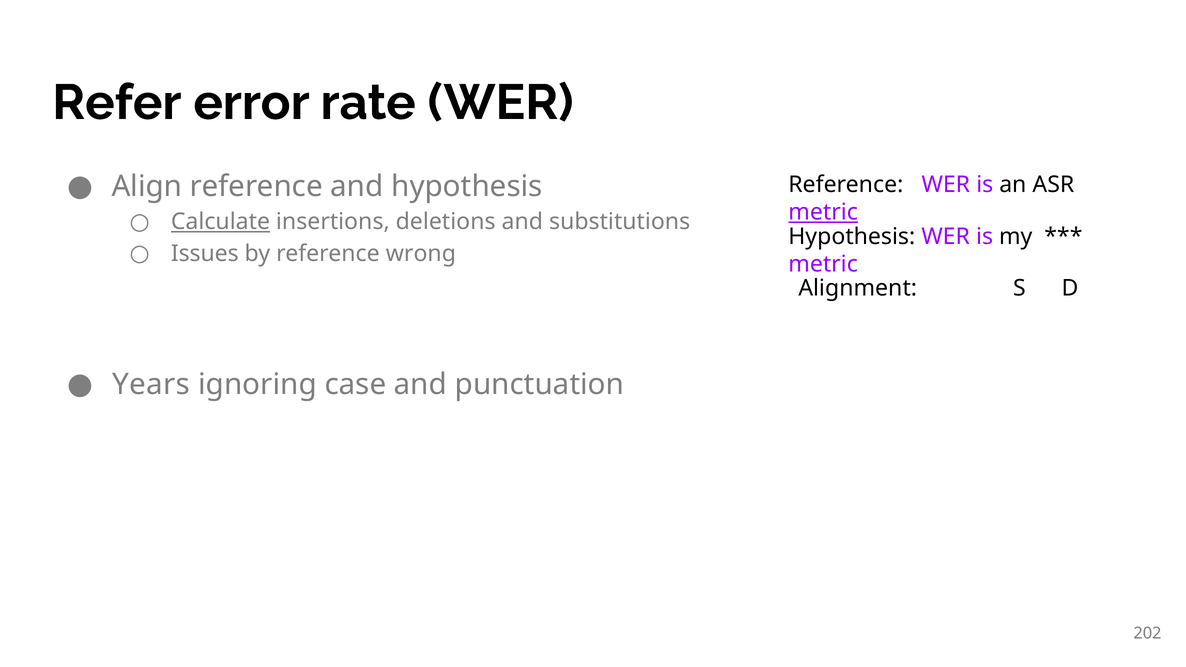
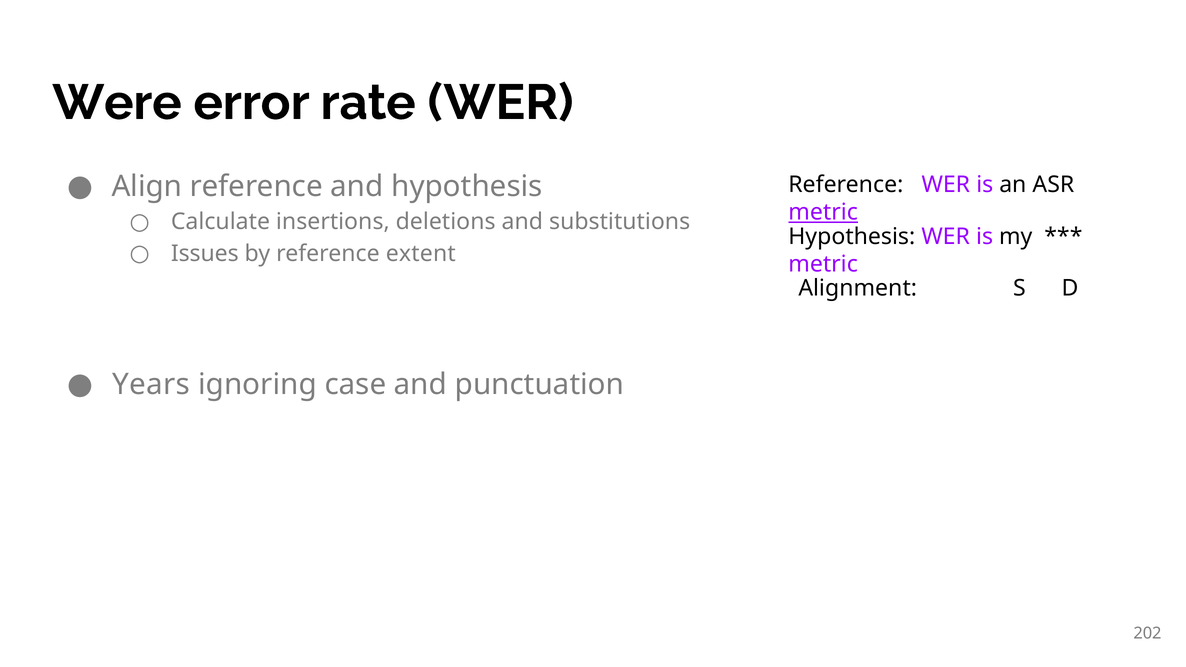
Refer: Refer -> Were
Calculate underline: present -> none
wrong: wrong -> extent
